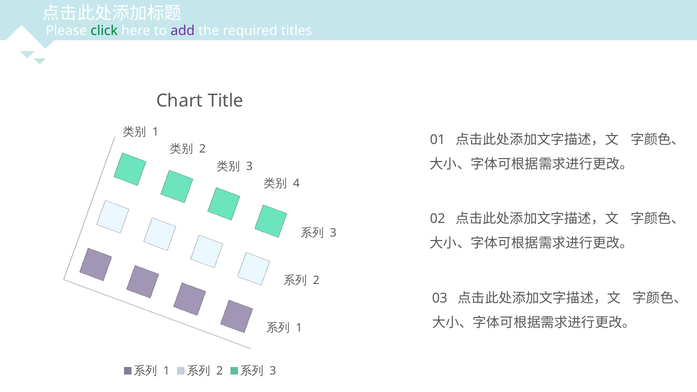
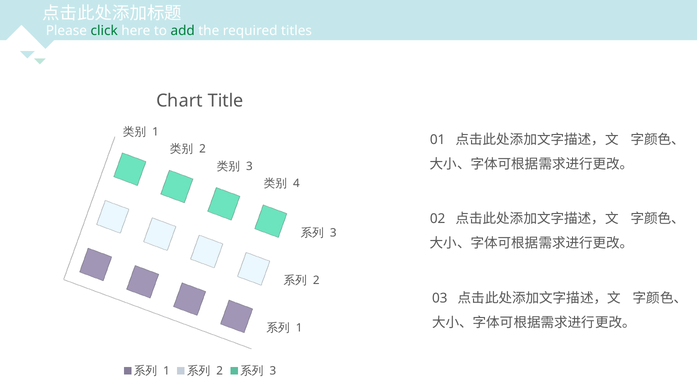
add colour: purple -> green
